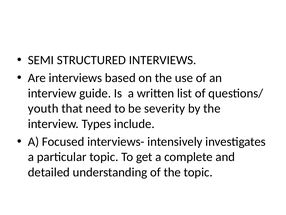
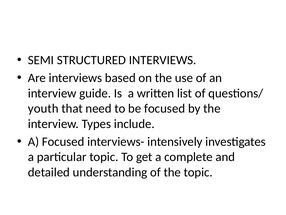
be severity: severity -> focused
